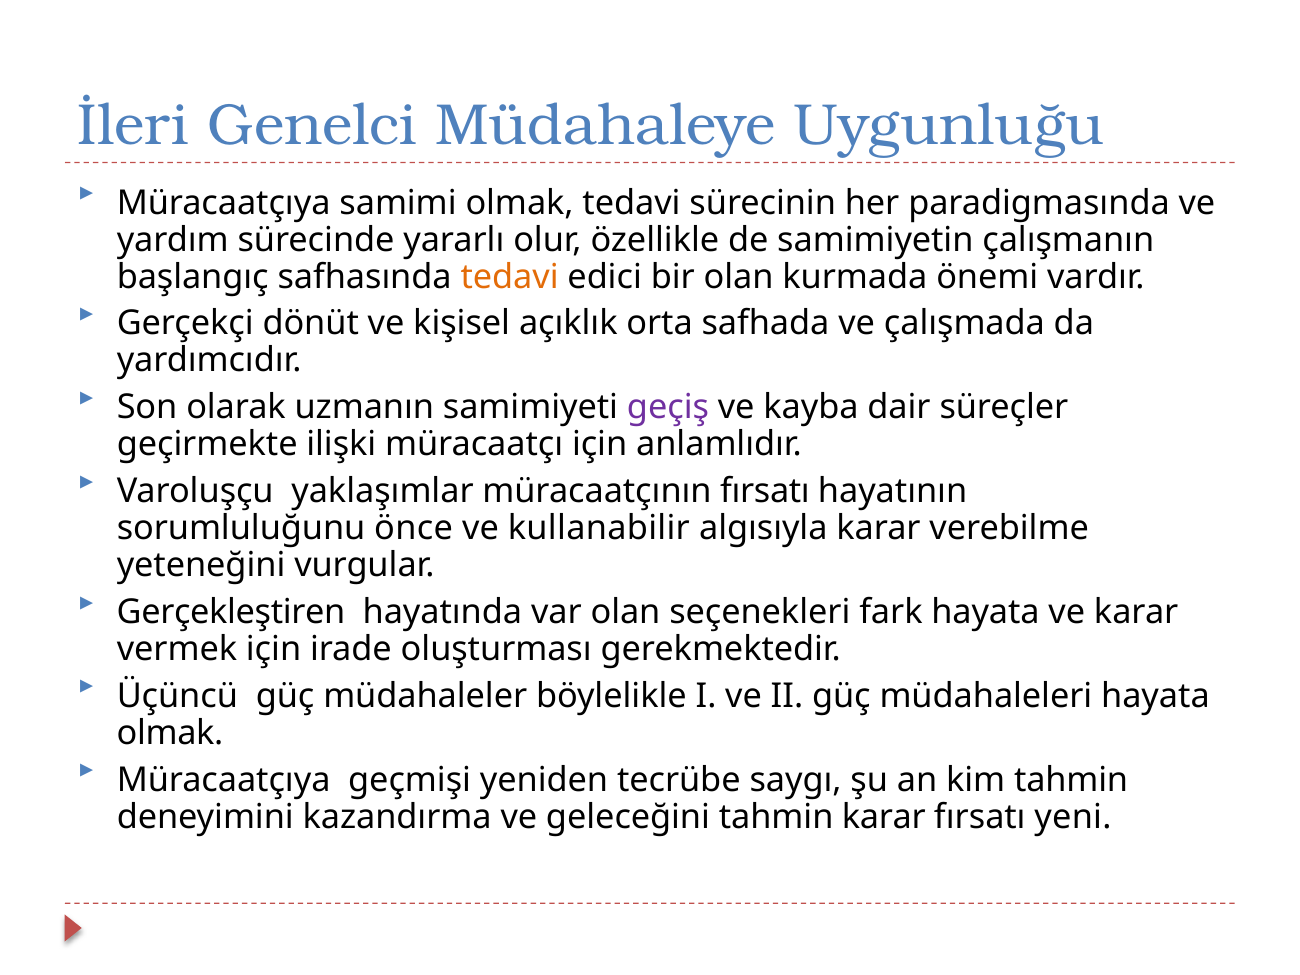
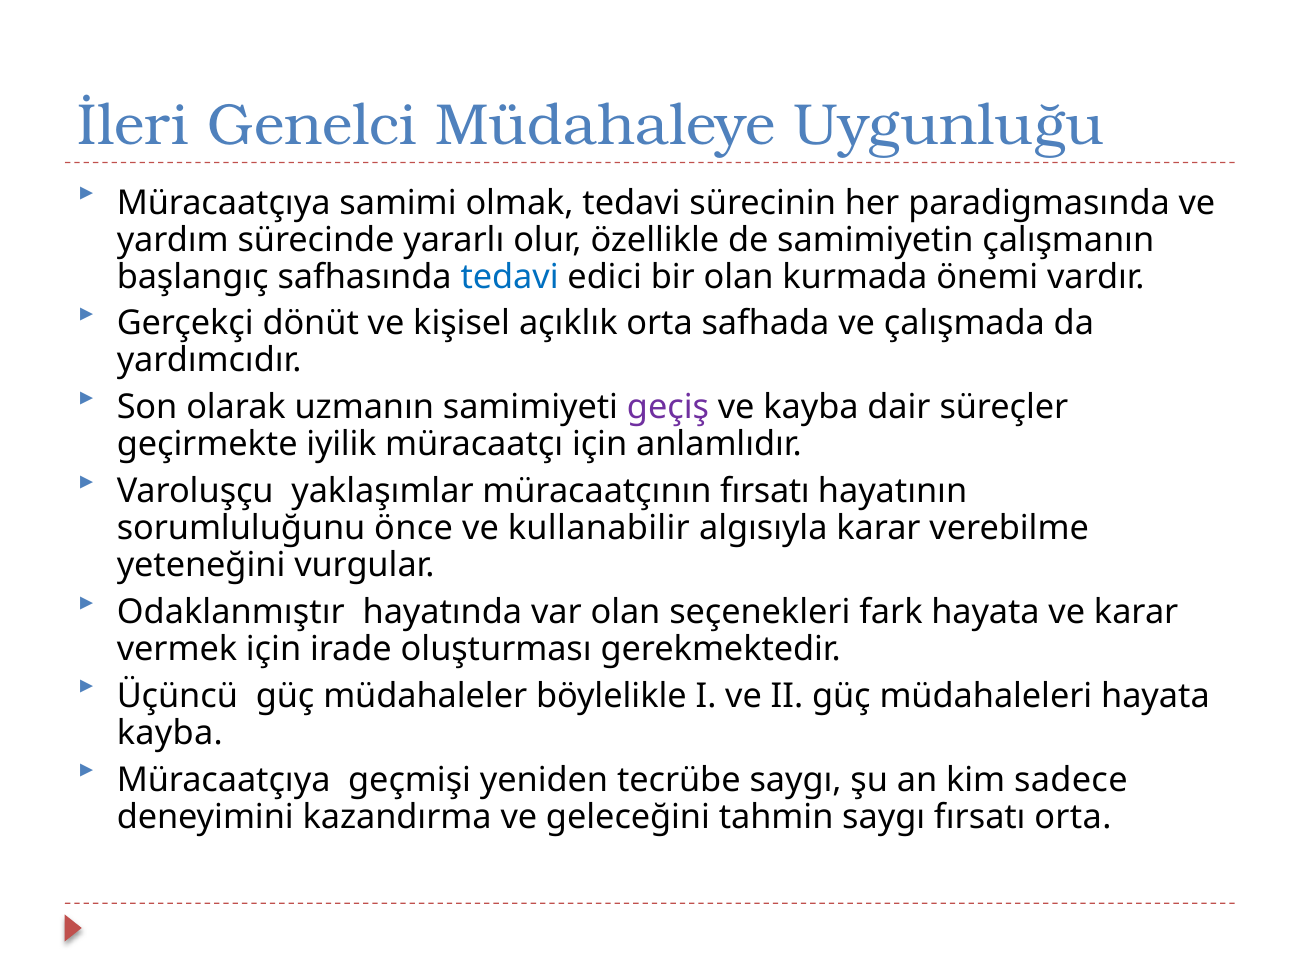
tedavi at (510, 277) colour: orange -> blue
ilişki: ilişki -> iyilik
Gerçekleştiren: Gerçekleştiren -> Odaklanmıştır
olmak at (170, 733): olmak -> kayba
kim tahmin: tahmin -> sadece
tahmin karar: karar -> saygı
fırsatı yeni: yeni -> orta
